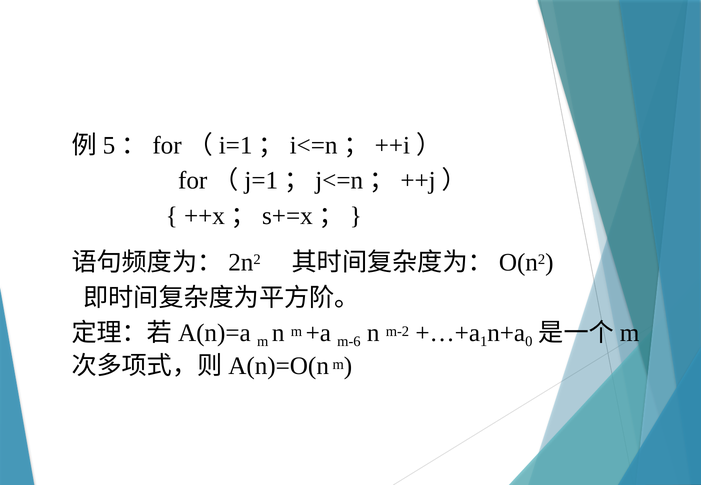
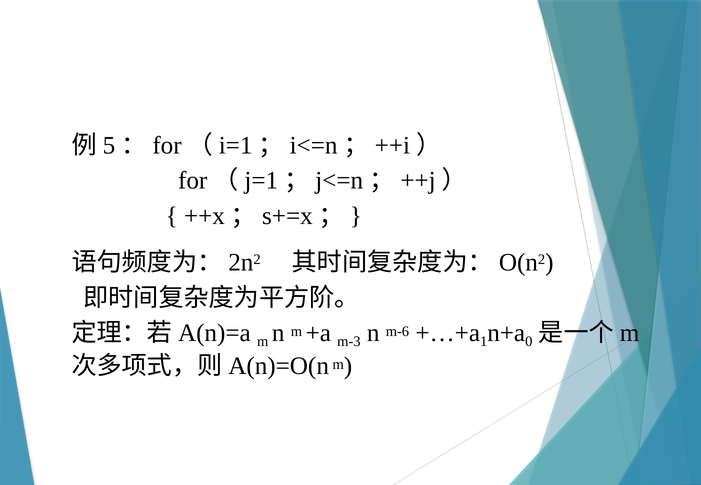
m-6: m-6 -> m-3
m-2: m-2 -> m-6
